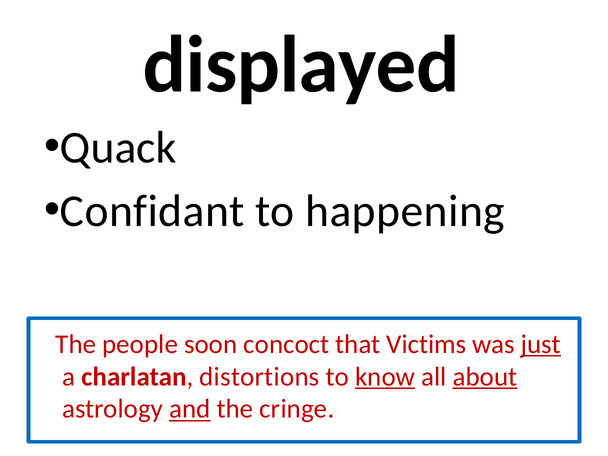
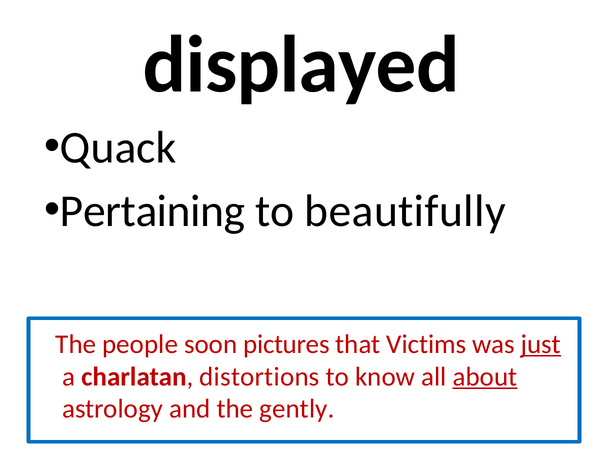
Confidant: Confidant -> Pertaining
happening: happening -> beautifully
concoct: concoct -> pictures
know underline: present -> none
and underline: present -> none
cringe: cringe -> gently
